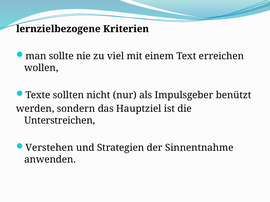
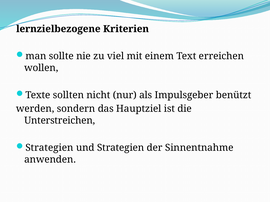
Verstehen at (49, 148): Verstehen -> Strategien
